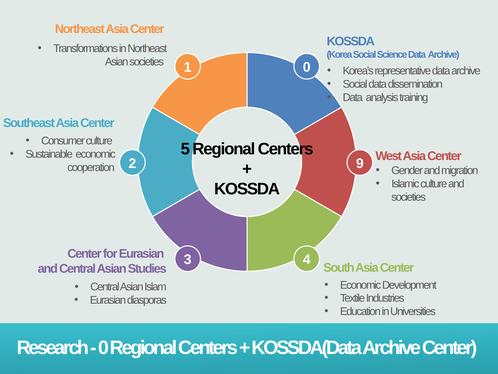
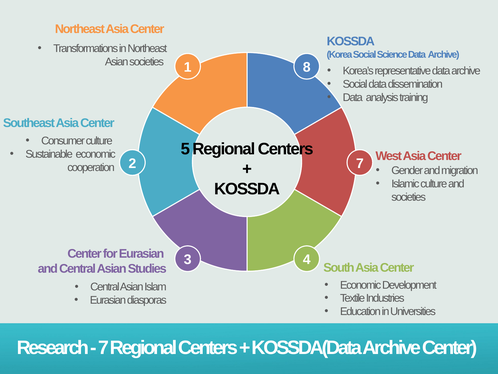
1 0: 0 -> 8
2 9: 9 -> 7
0 at (103, 347): 0 -> 7
